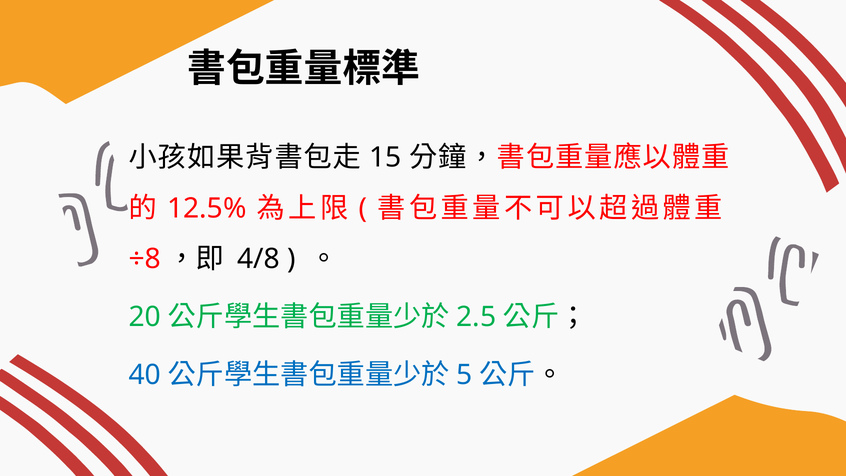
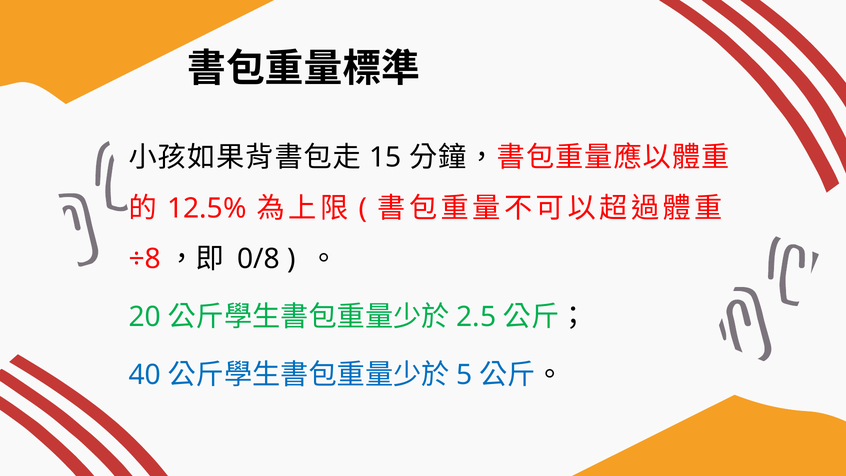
4/8: 4/8 -> 0/8
